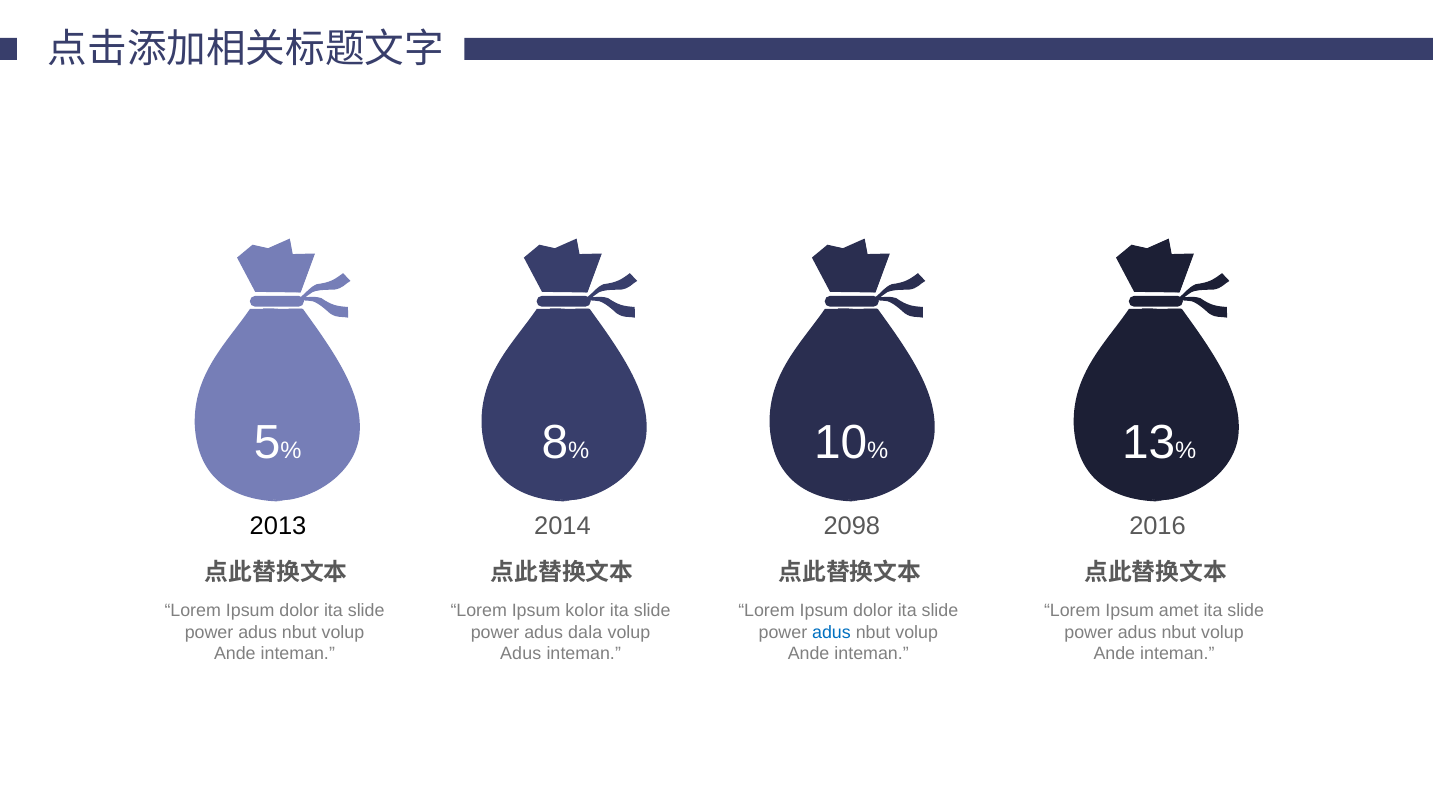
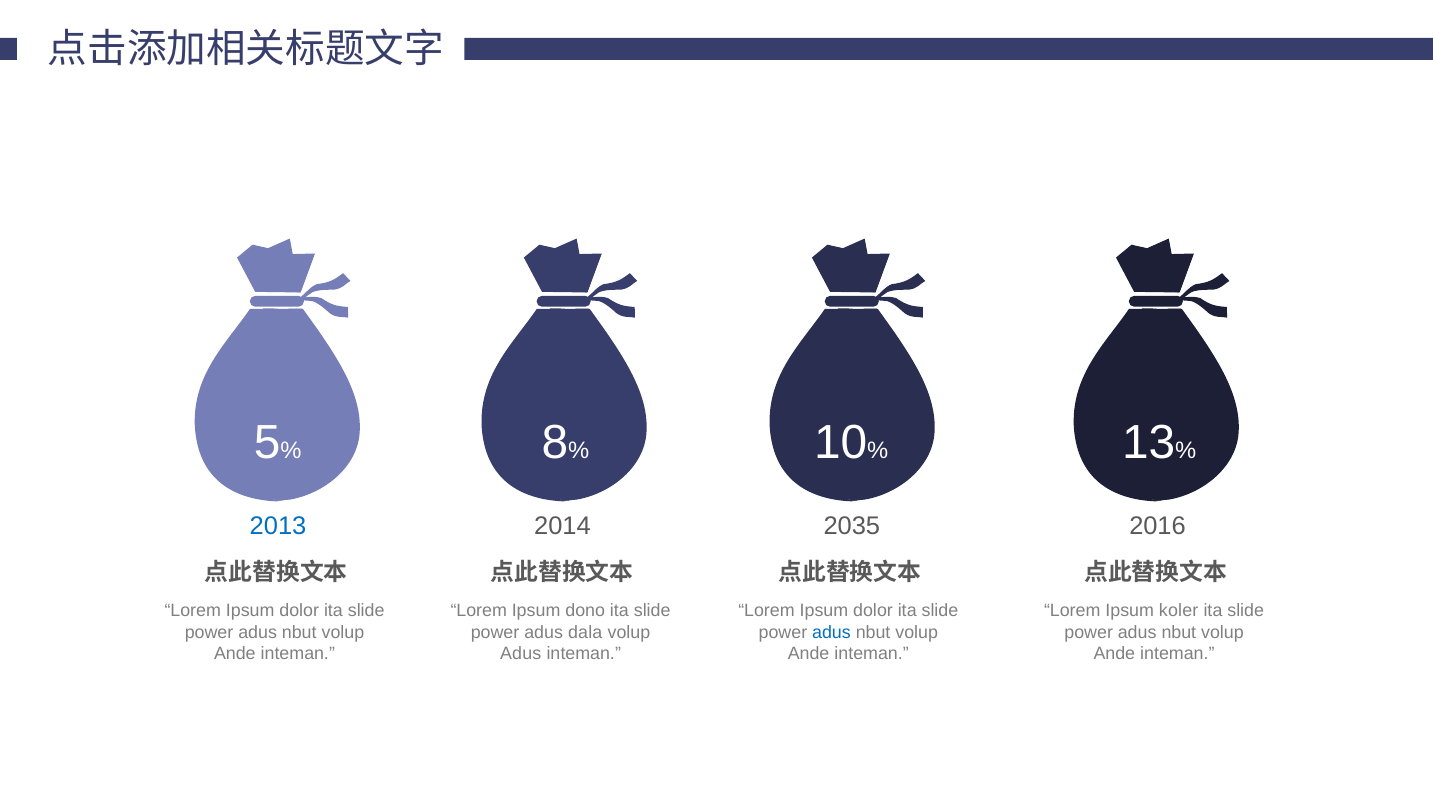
2013 colour: black -> blue
2098: 2098 -> 2035
kolor: kolor -> dono
amet: amet -> koler
